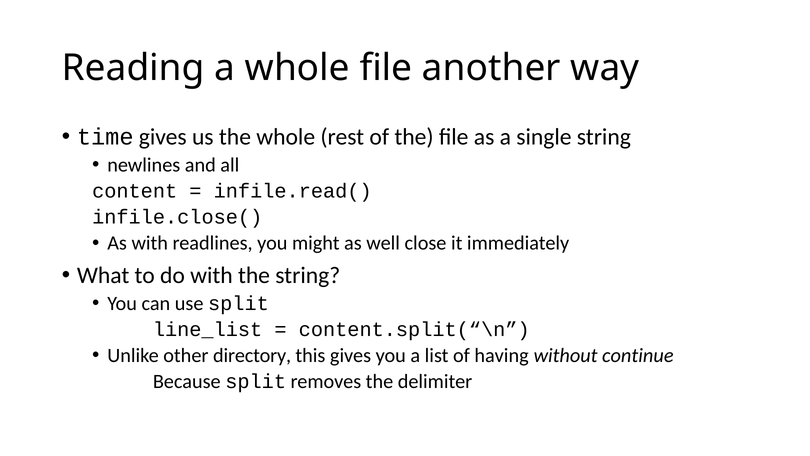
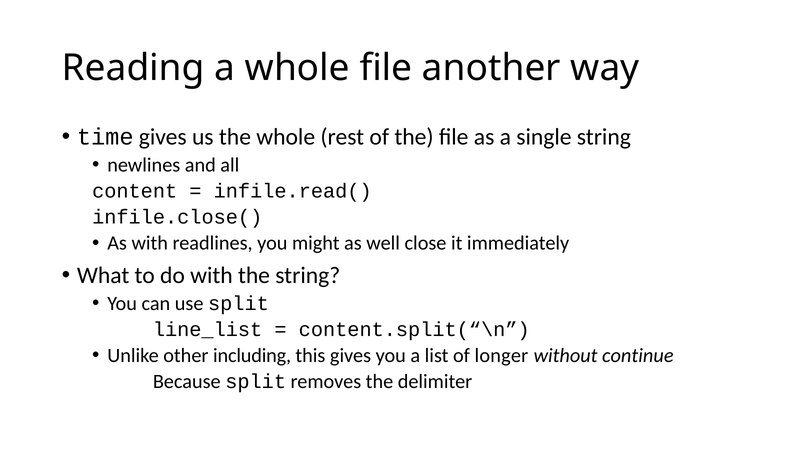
directory: directory -> including
having: having -> longer
